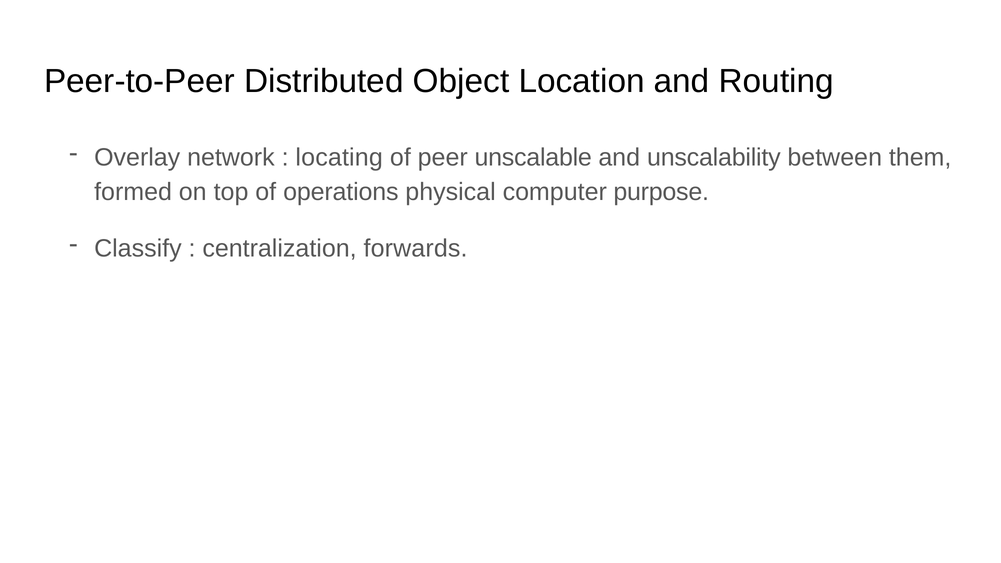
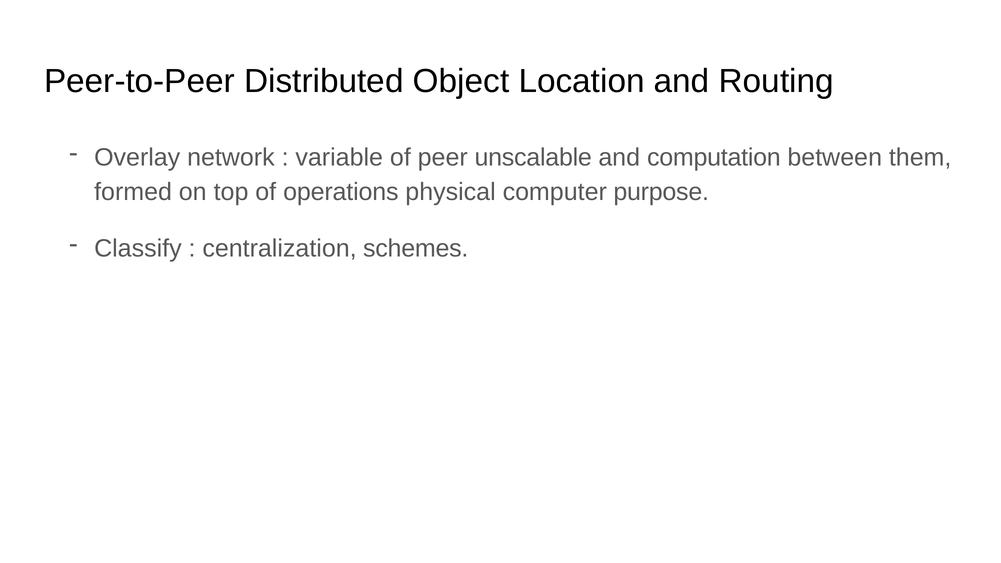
locating: locating -> variable
unscalability: unscalability -> computation
forwards: forwards -> schemes
